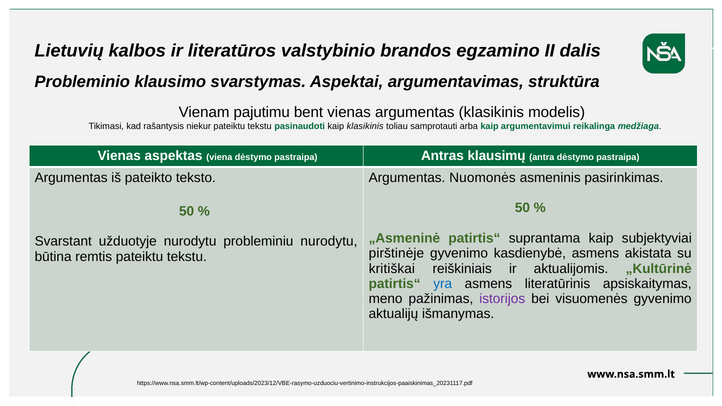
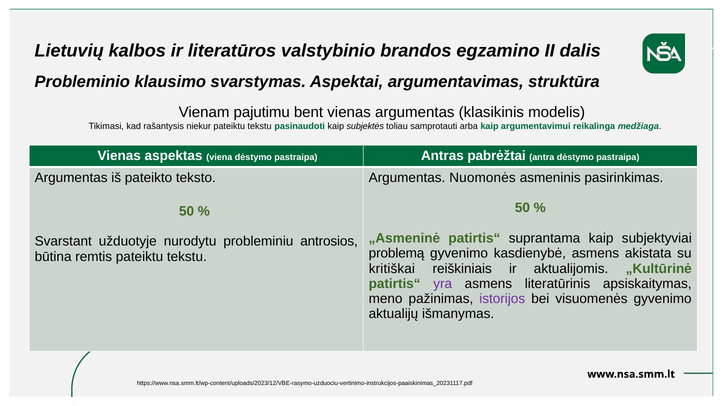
kaip klasikinis: klasikinis -> subjektės
klausimų: klausimų -> pabrėžtai
probleminiu nurodytu: nurodytu -> antrosios
pirštinėje: pirštinėje -> problemą
yra colour: blue -> purple
